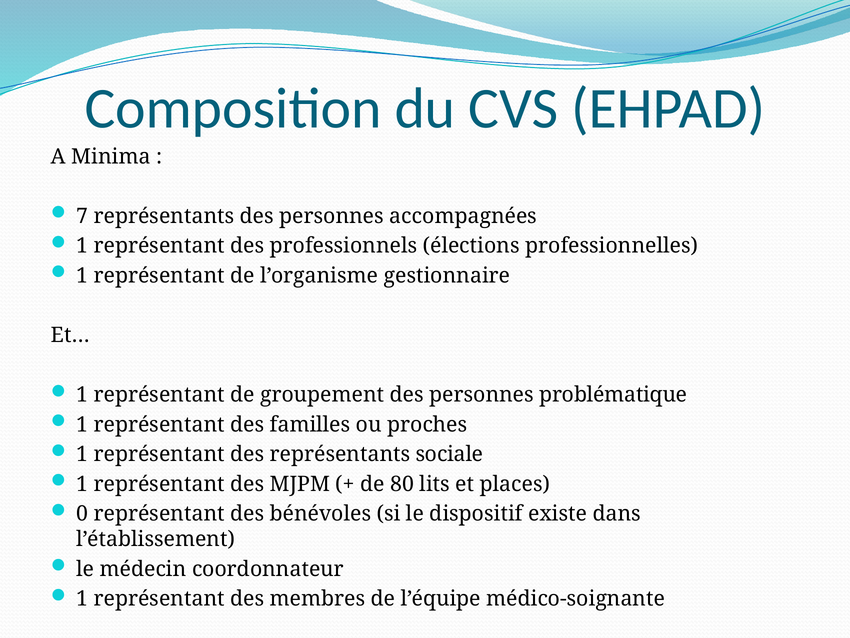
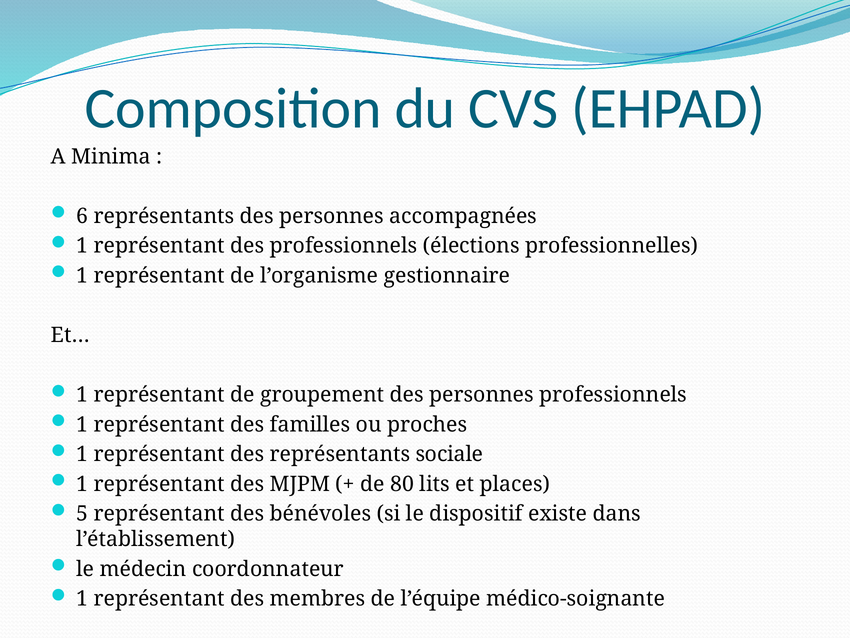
7: 7 -> 6
personnes problématique: problématique -> professionnels
0: 0 -> 5
